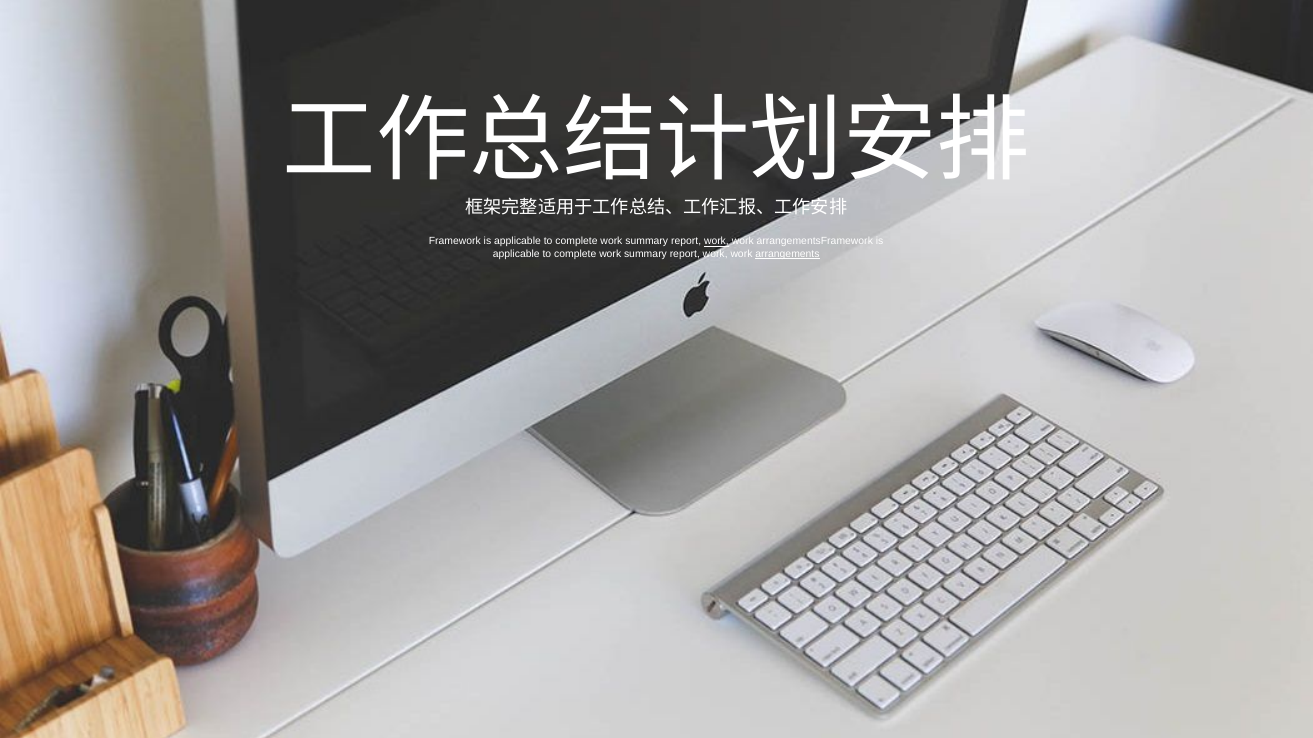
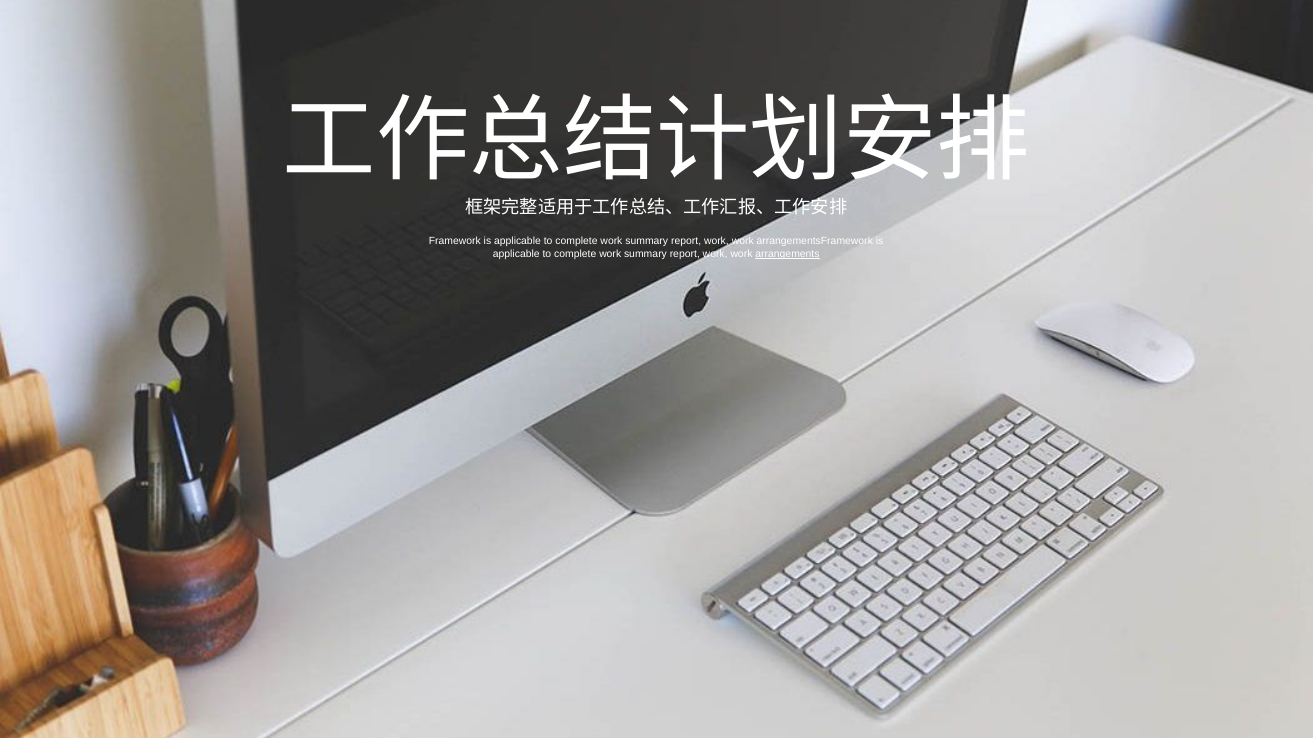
work at (716, 242) underline: present -> none
